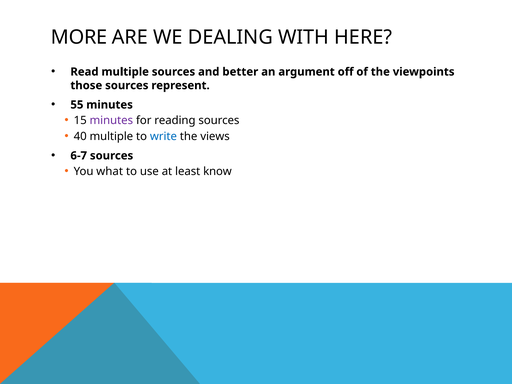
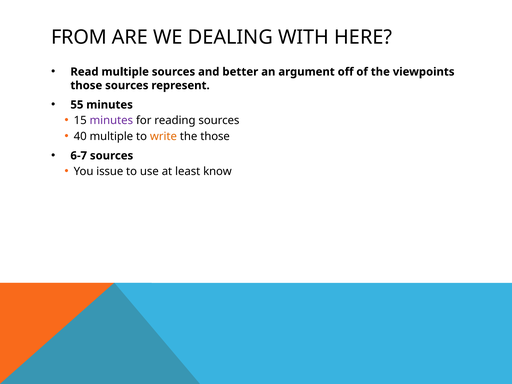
MORE: MORE -> FROM
write colour: blue -> orange
the views: views -> those
what: what -> issue
